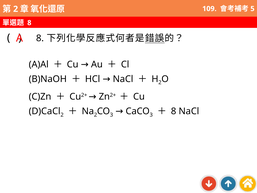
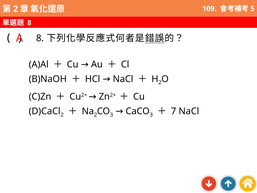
8 at (174, 111): 8 -> 7
